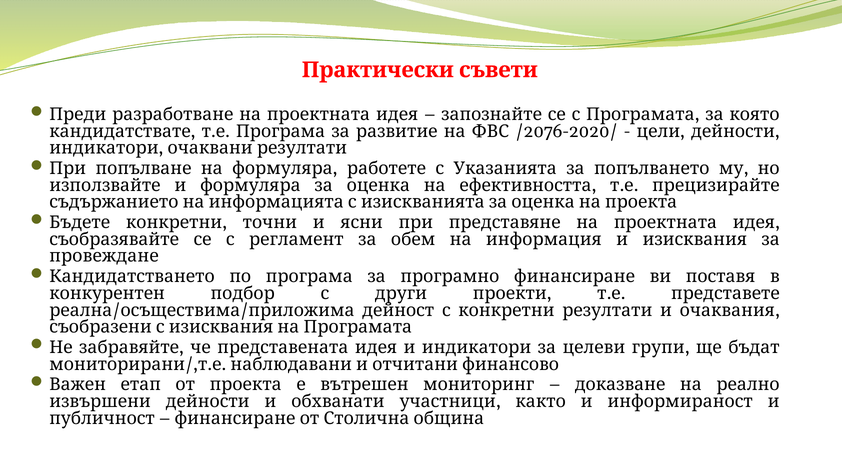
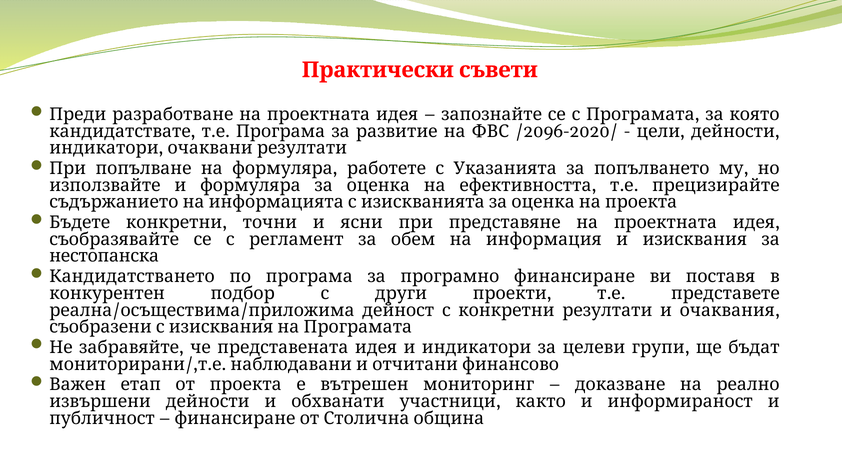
/2076-2020/: /2076-2020/ -> /2096-2020/
провеждане: провеждане -> нестопанска
